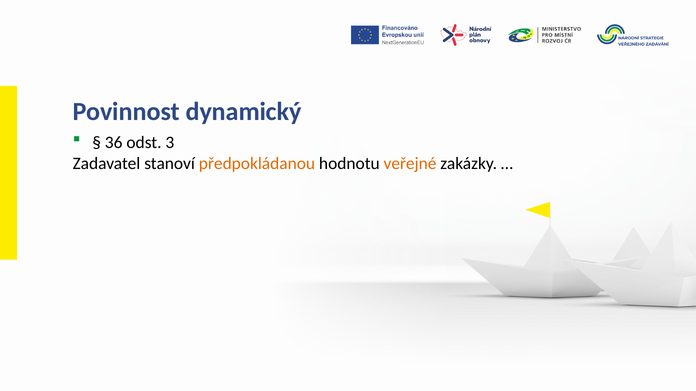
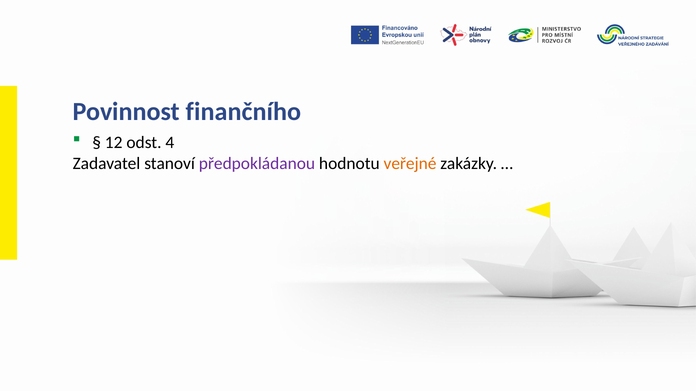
dynamický: dynamický -> finančního
36: 36 -> 12
3: 3 -> 4
předpokládanou colour: orange -> purple
